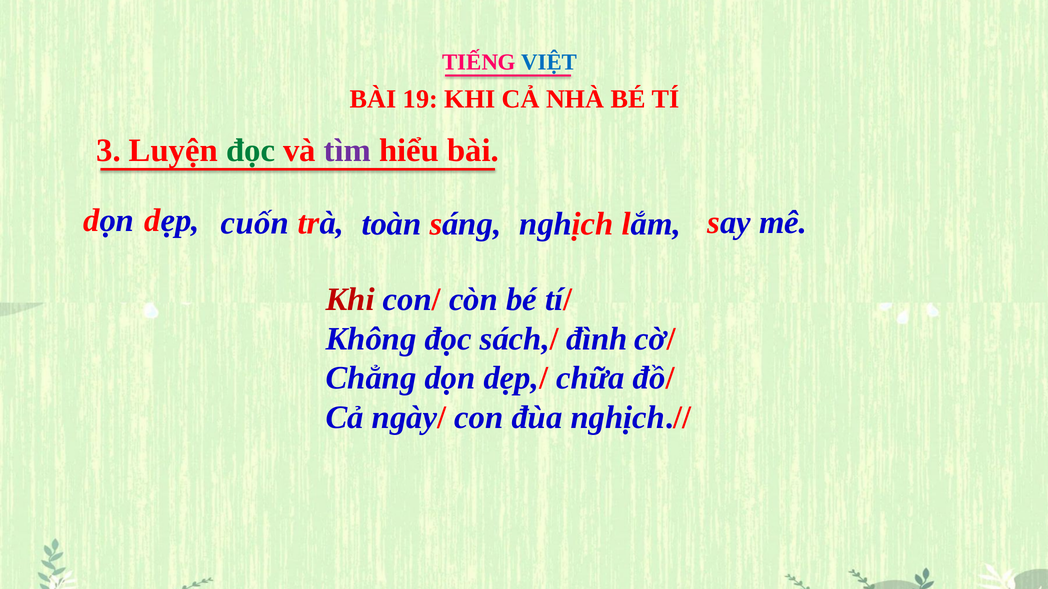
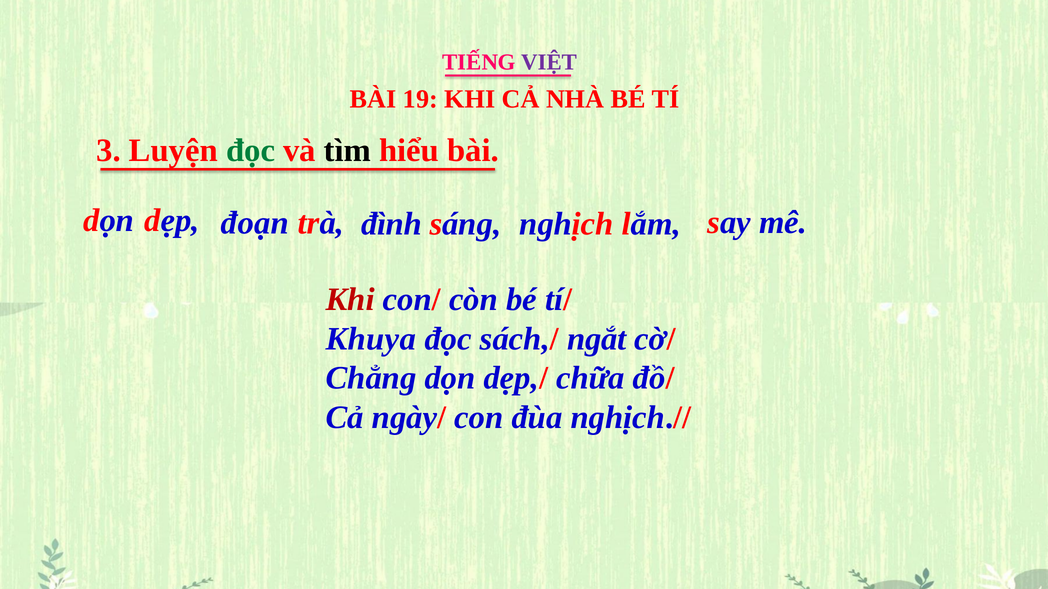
VIỆT colour: blue -> purple
tìm colour: purple -> black
cuốn: cuốn -> đoạn
toàn: toàn -> đình
Không: Không -> Khuya
đình: đình -> ngắt
